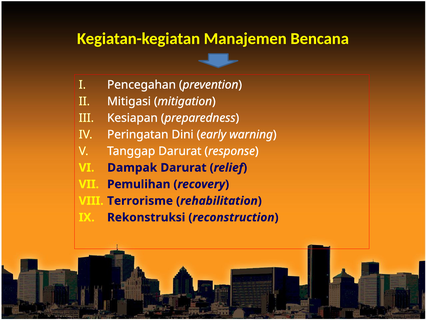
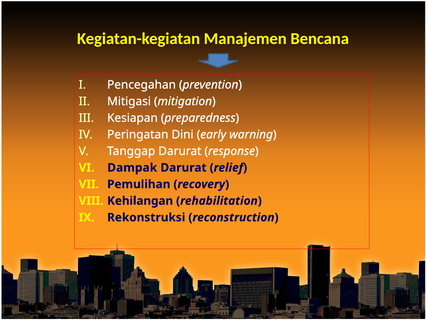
Terrorisme: Terrorisme -> Kehilangan
